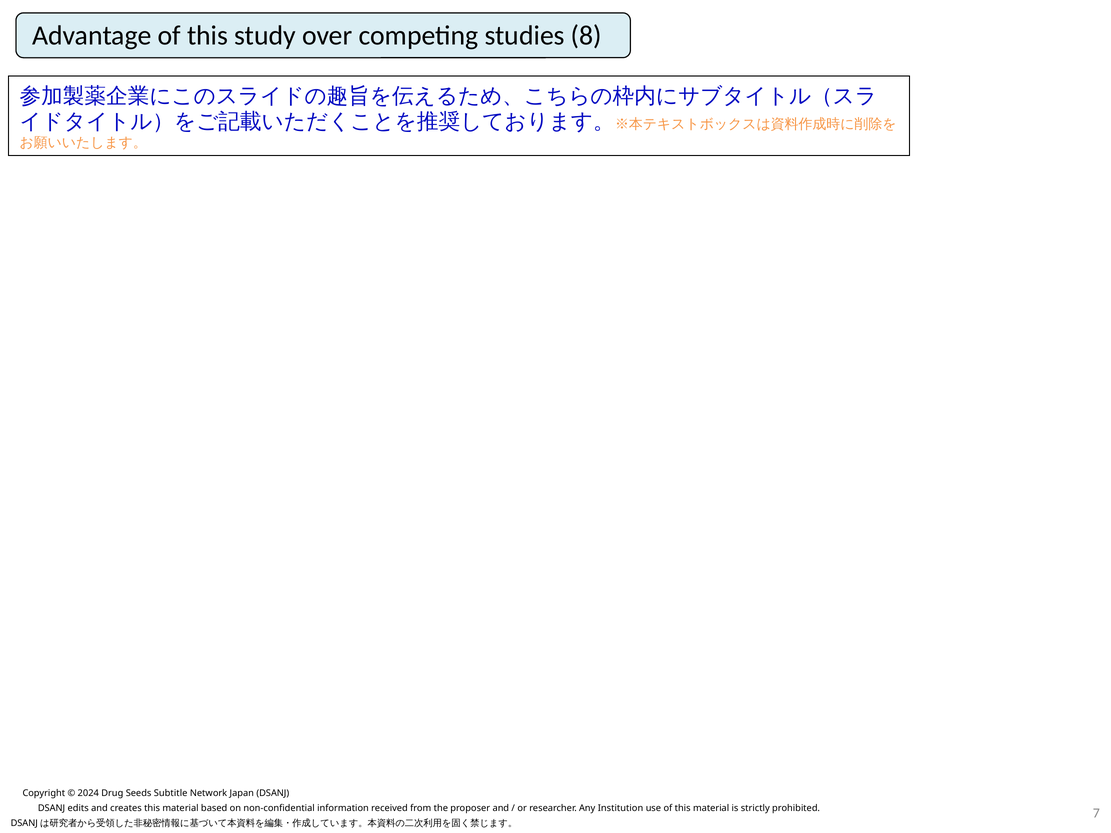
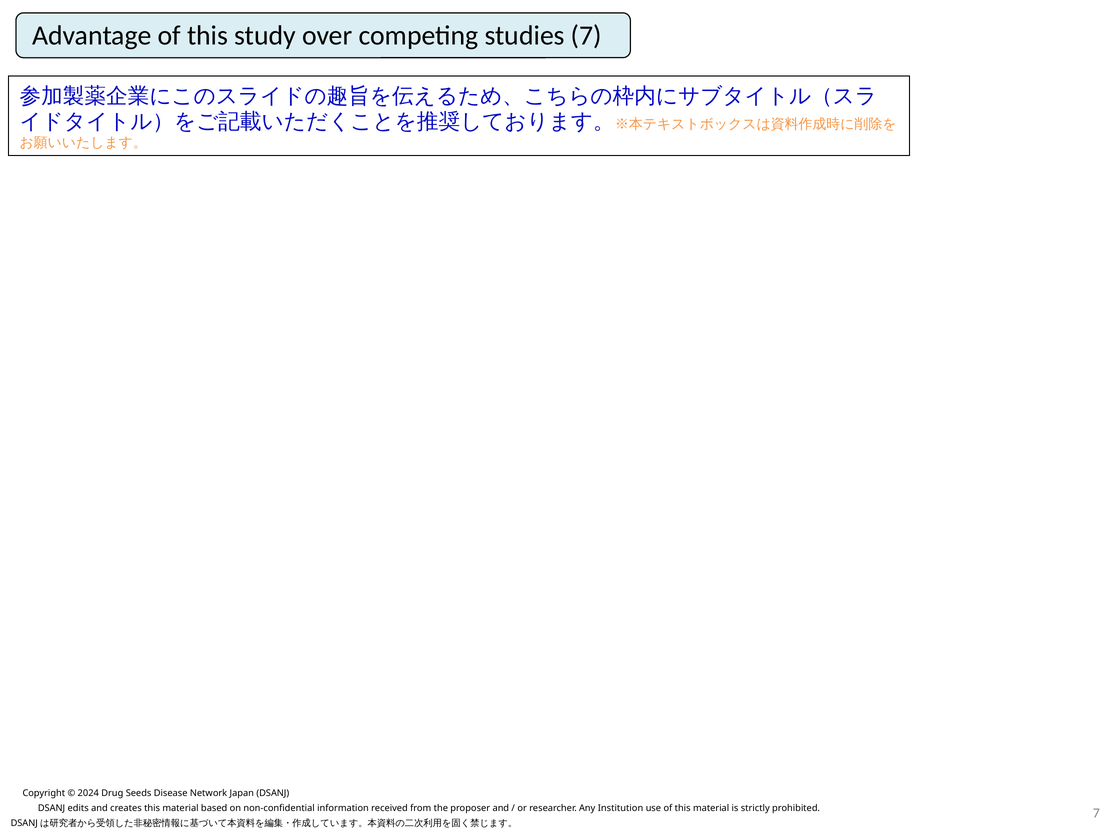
studies 8: 8 -> 7
Subtitle: Subtitle -> Disease
